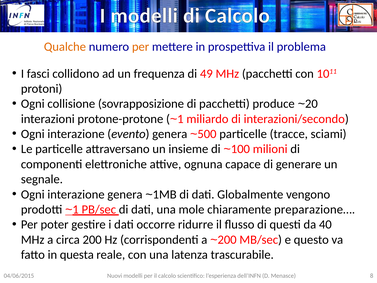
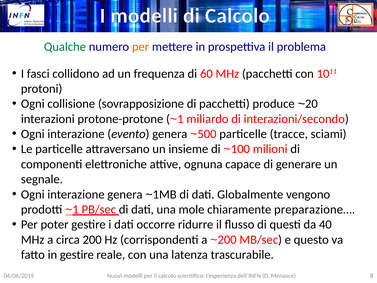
Qualche colour: orange -> green
49: 49 -> 60
in questa: questa -> gestire
